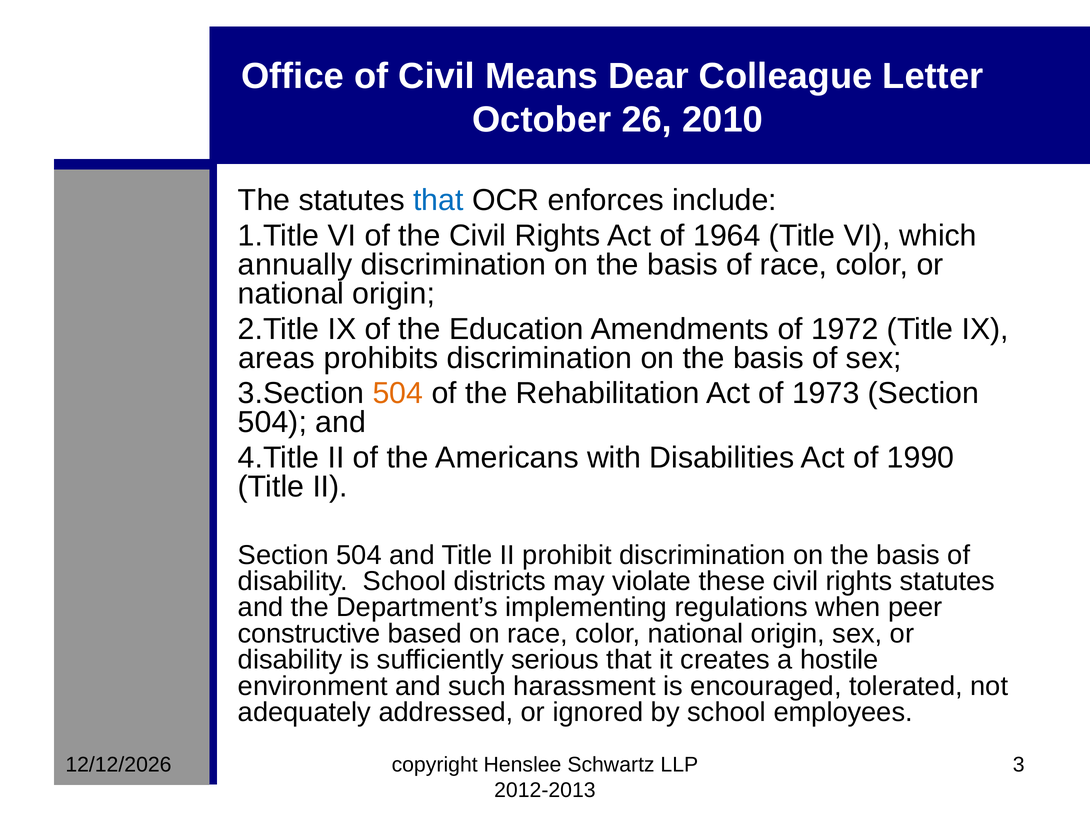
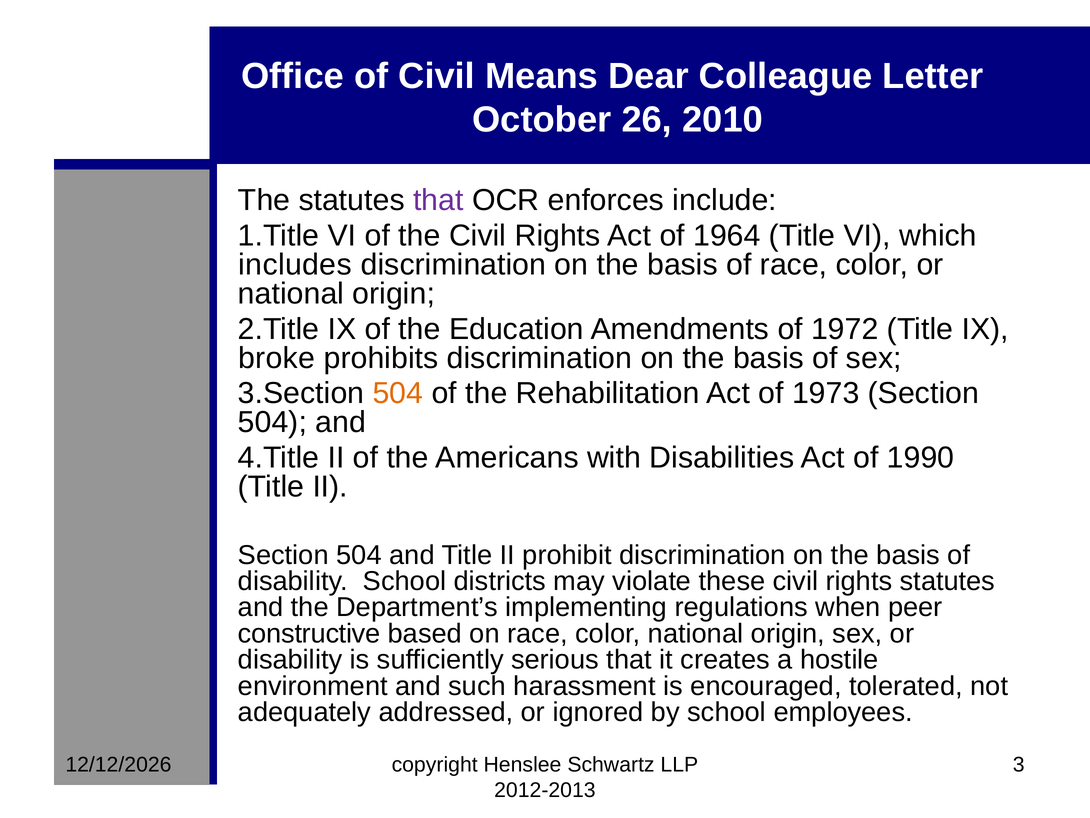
that at (438, 200) colour: blue -> purple
annually: annually -> includes
areas: areas -> broke
